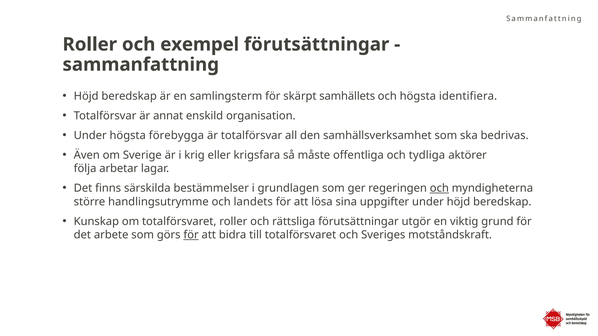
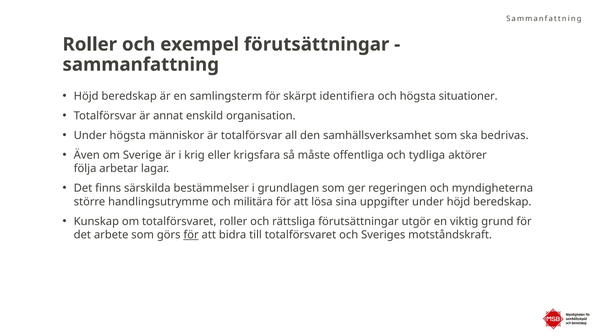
samhällets: samhällets -> identifiera
identifiera: identifiera -> situationer
förebygga: förebygga -> människor
och at (439, 188) underline: present -> none
landets: landets -> militära
